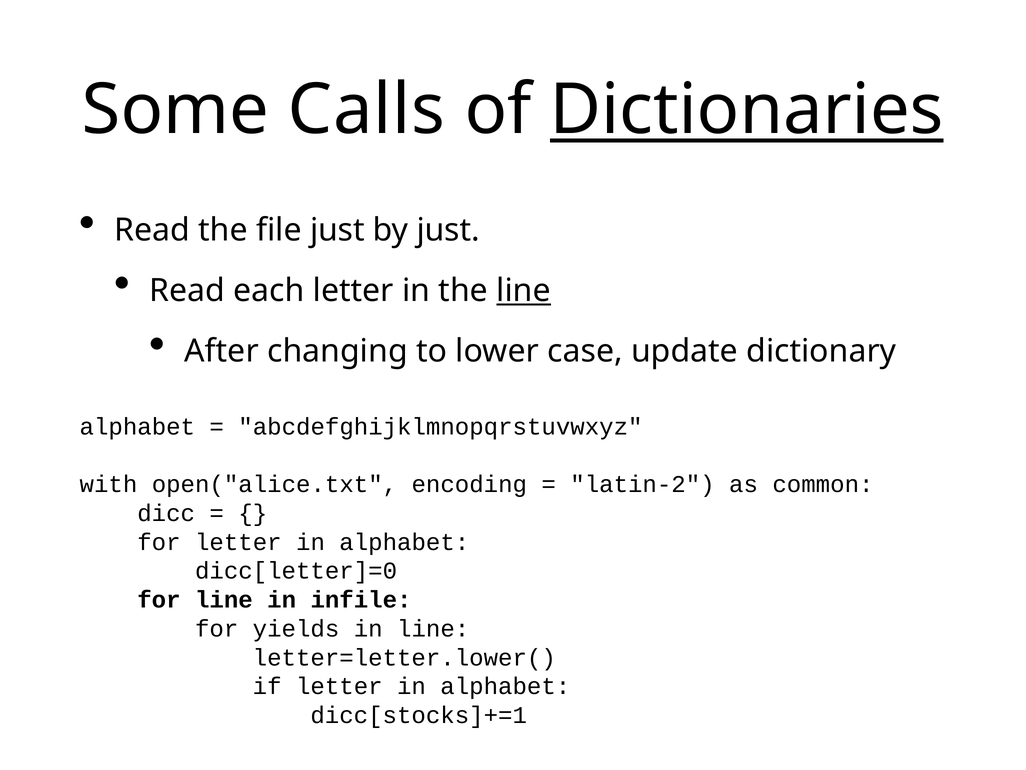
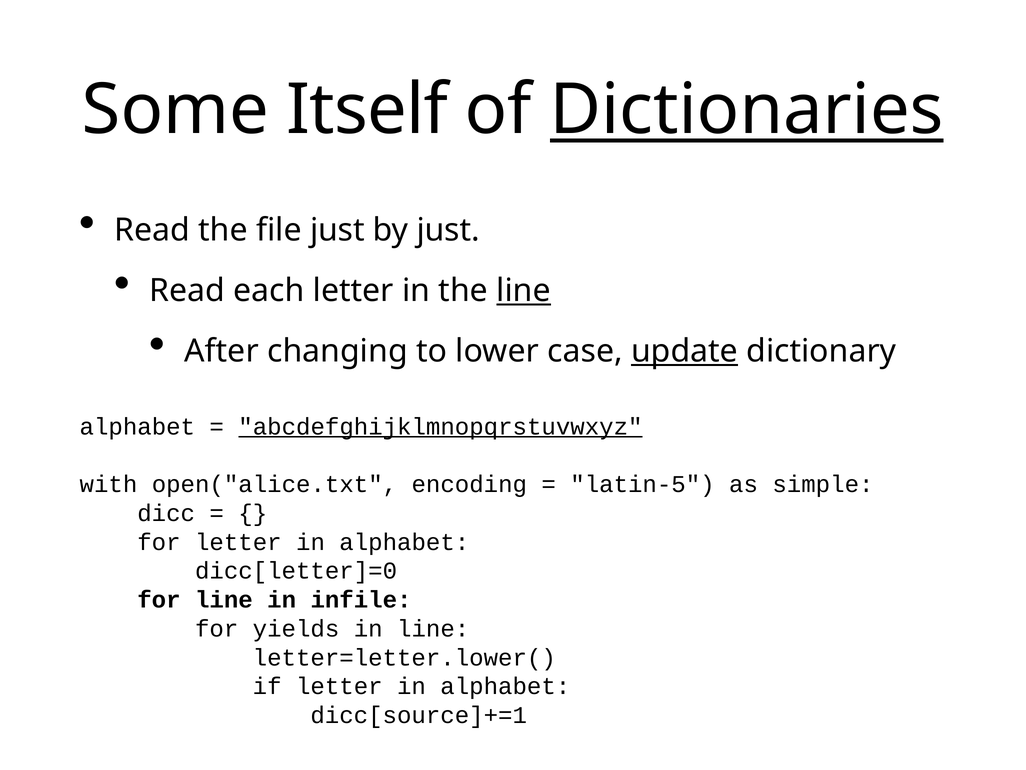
Calls: Calls -> Itself
update underline: none -> present
abcdefghijklmnopqrstuvwxyz underline: none -> present
latin-2: latin-2 -> latin-5
common: common -> simple
dicc[stocks]+=1: dicc[stocks]+=1 -> dicc[source]+=1
